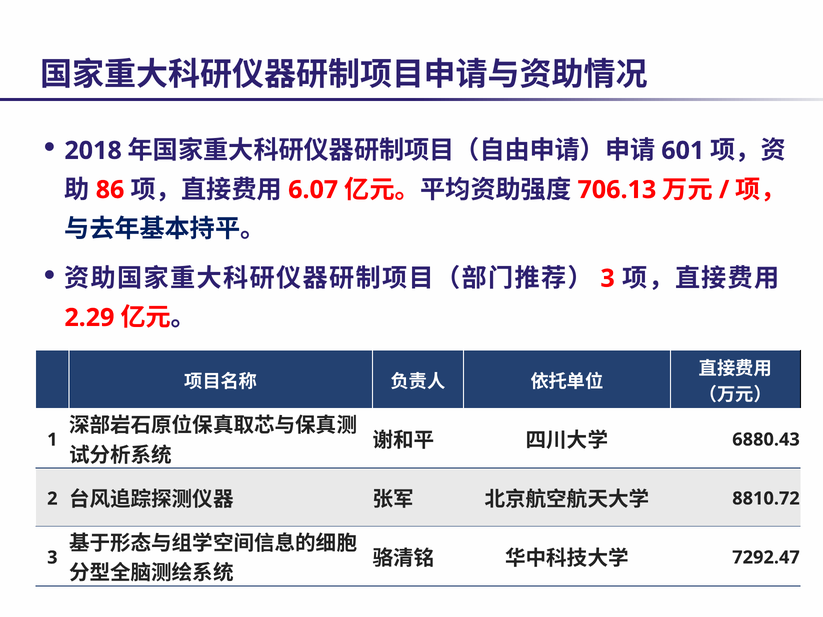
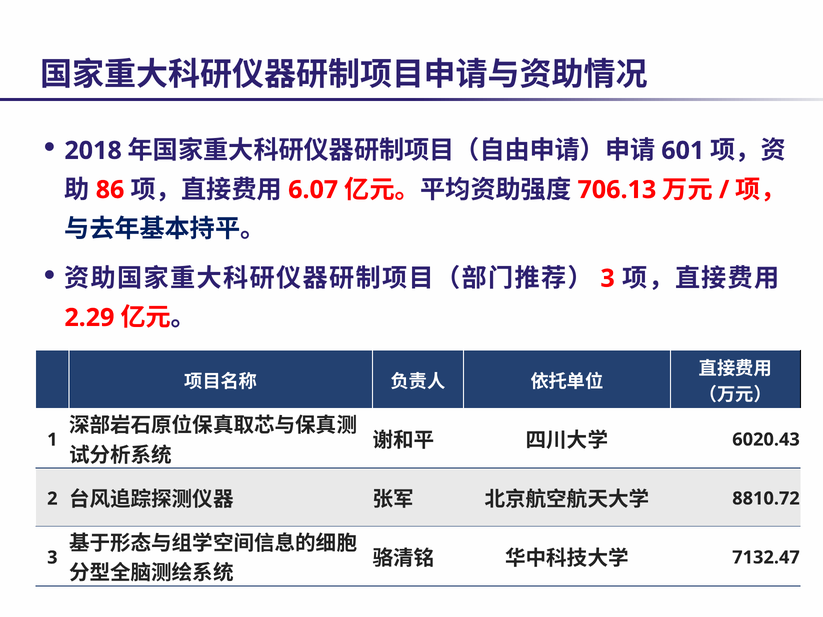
6880.43: 6880.43 -> 6020.43
7292.47: 7292.47 -> 7132.47
